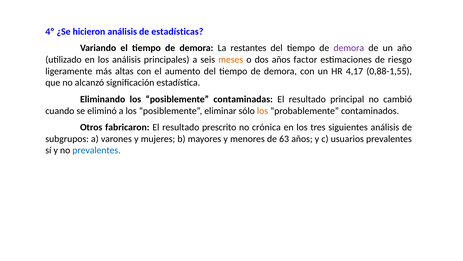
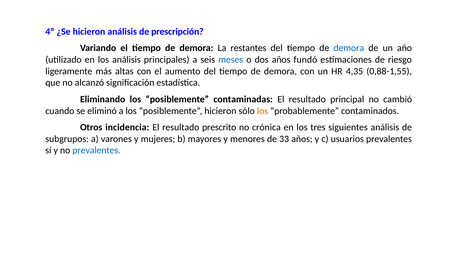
estadísticas: estadísticas -> prescripción
demora at (349, 48) colour: purple -> blue
meses colour: orange -> blue
factor: factor -> fundó
4,17: 4,17 -> 4,35
posiblemente eliminar: eliminar -> hicieron
fabricaron: fabricaron -> incidencia
63: 63 -> 33
